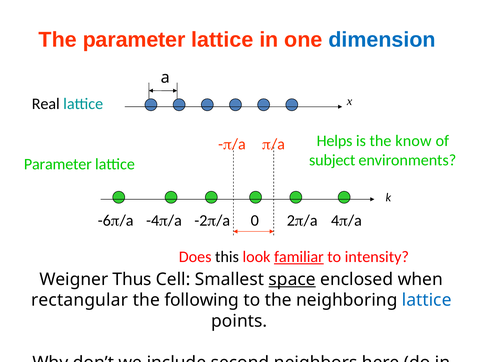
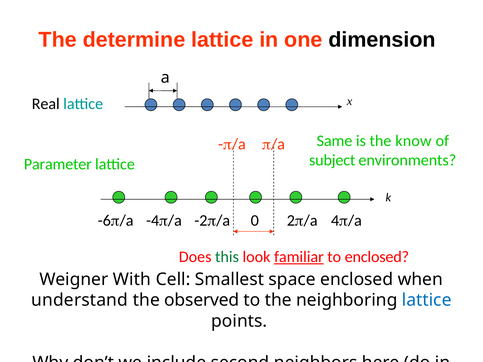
The parameter: parameter -> determine
dimension colour: blue -> black
Helps: Helps -> Same
this colour: black -> green
to intensity: intensity -> enclosed
Thus: Thus -> With
space underline: present -> none
rectangular: rectangular -> understand
following: following -> observed
